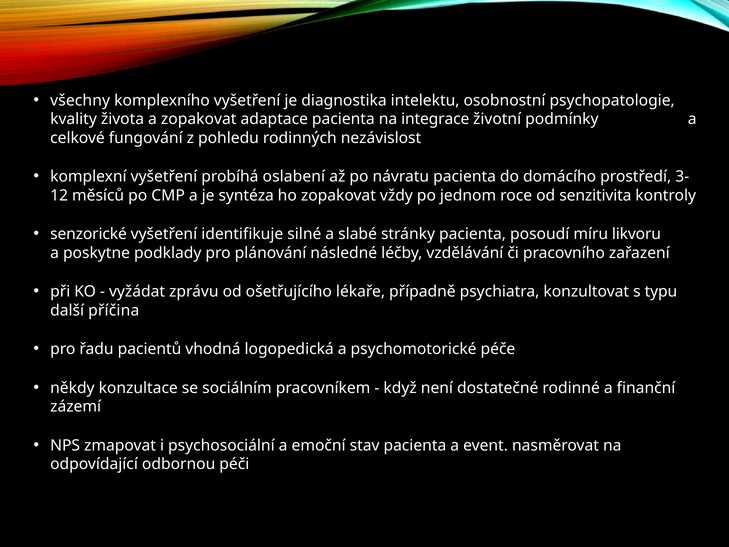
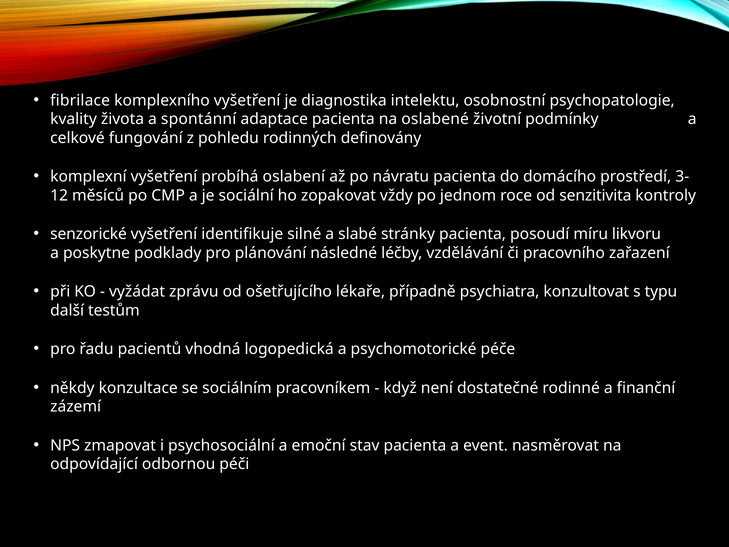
všechny: všechny -> fibrilace
a zopakovat: zopakovat -> spontánní
integrace: integrace -> oslabené
nezávislost: nezávislost -> definovány
syntéza: syntéza -> sociální
příčina: příčina -> testům
